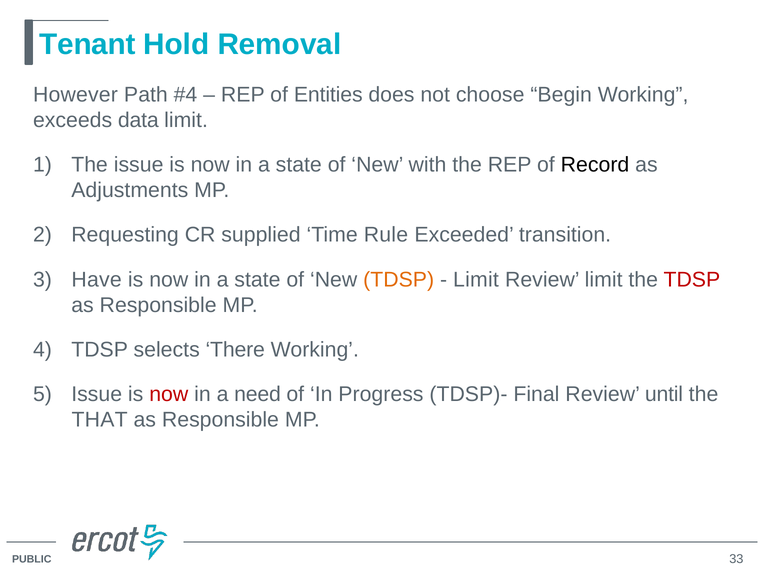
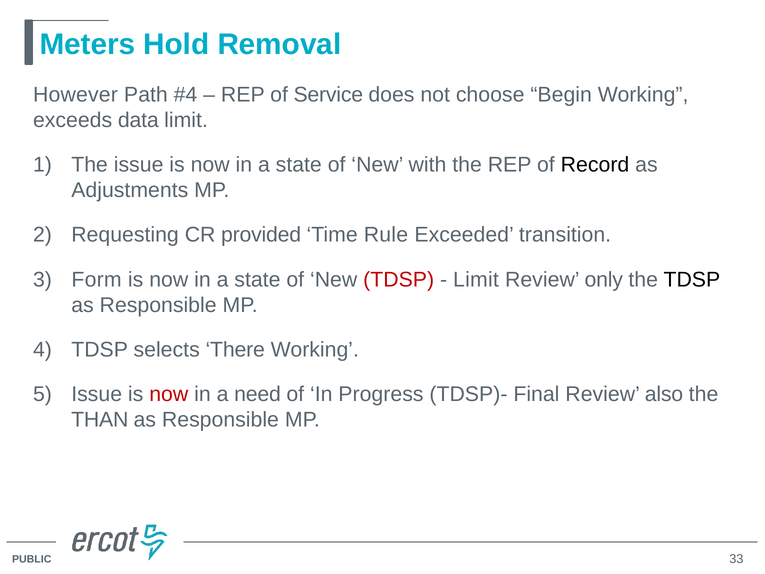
Tenant: Tenant -> Meters
Entities: Entities -> Service
supplied: supplied -> provided
Have: Have -> Form
TDSP at (399, 279) colour: orange -> red
Review limit: limit -> only
TDSP at (692, 279) colour: red -> black
until: until -> also
THAT: THAT -> THAN
